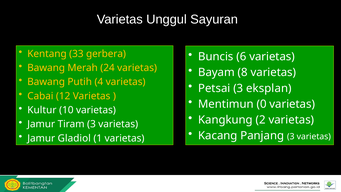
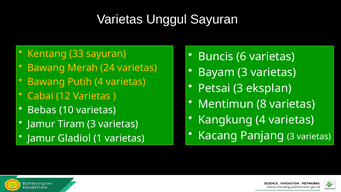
33 gerbera: gerbera -> sayuran
Bayam 8: 8 -> 3
0: 0 -> 8
Kultur: Kultur -> Bebas
Kangkung 2: 2 -> 4
